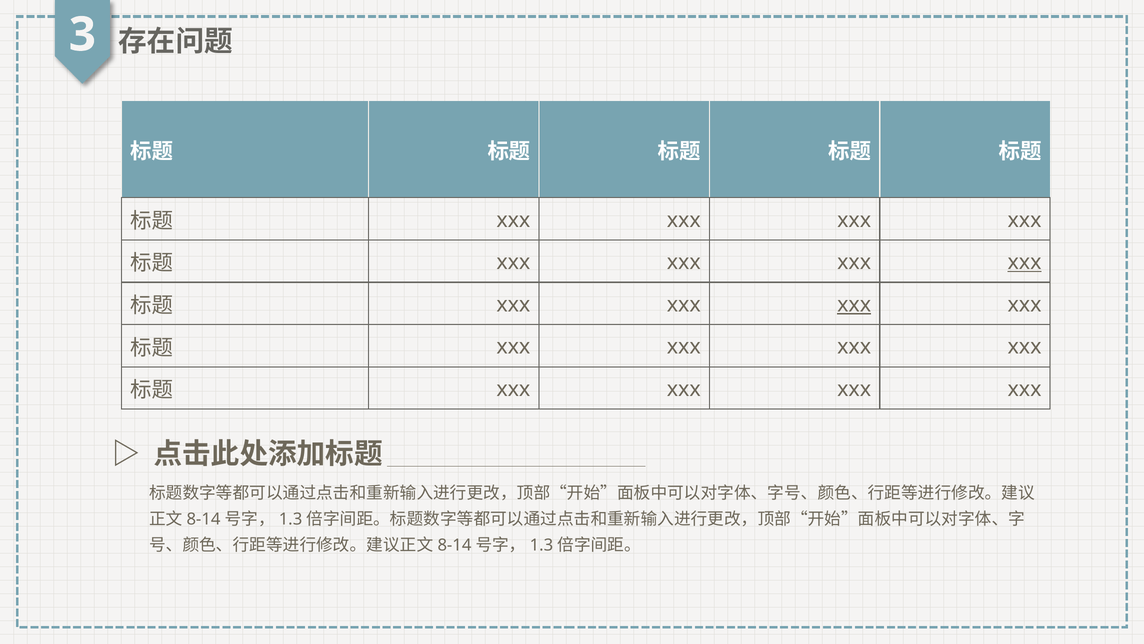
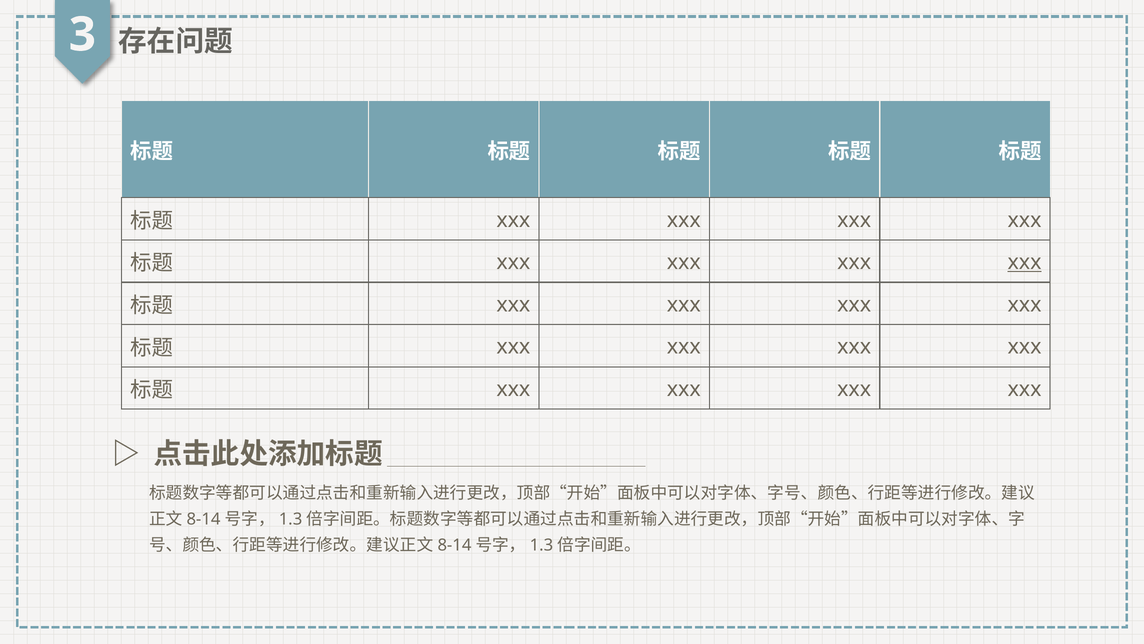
xxx at (854, 304) underline: present -> none
